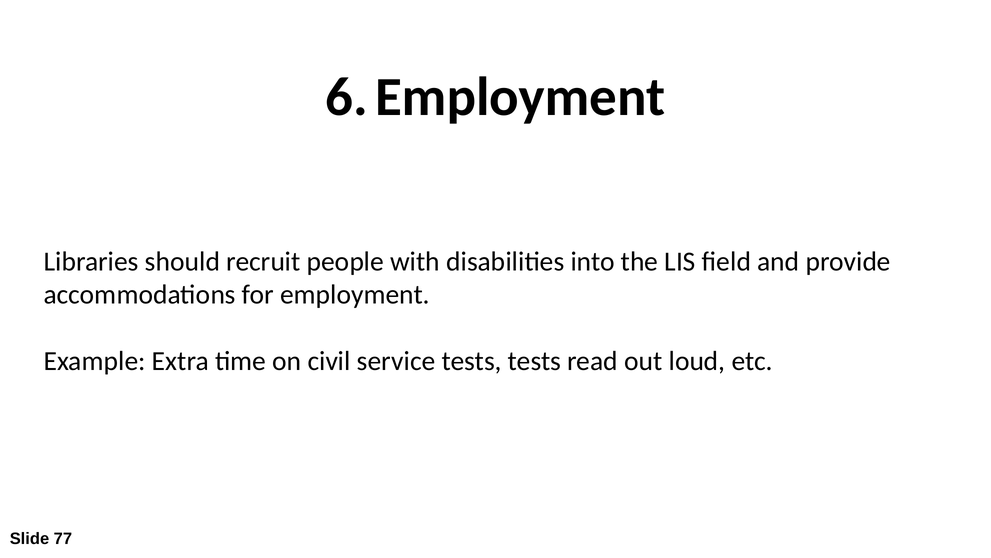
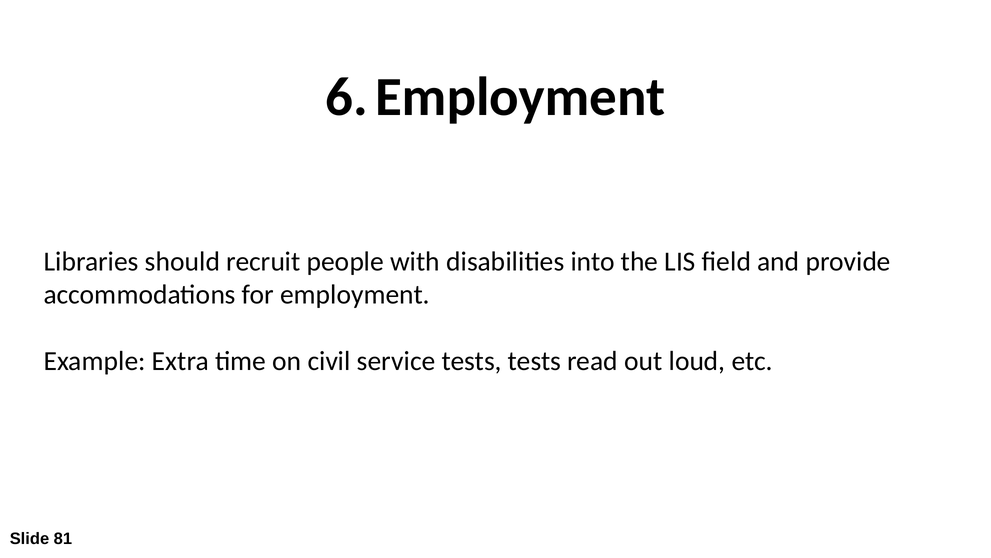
77: 77 -> 81
